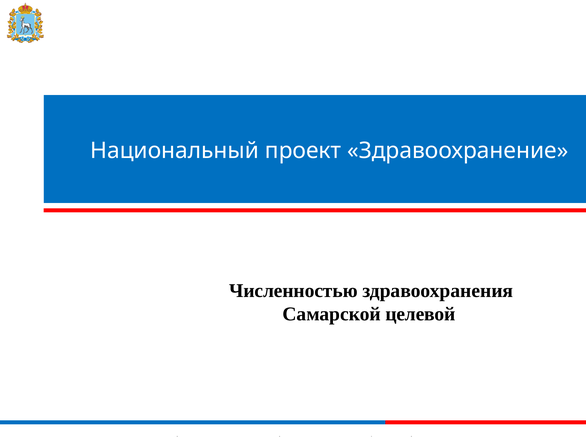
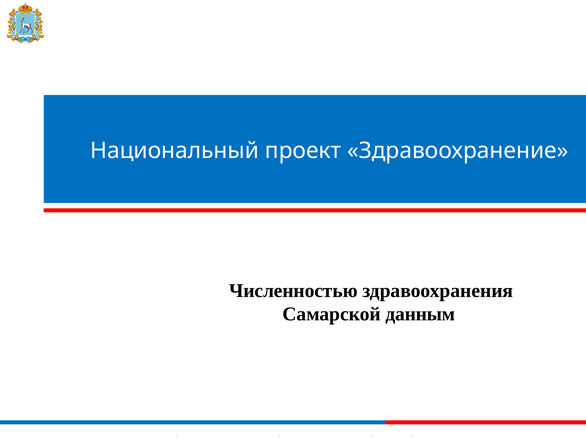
целевой: целевой -> данным
